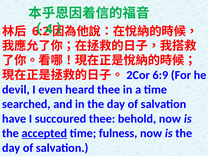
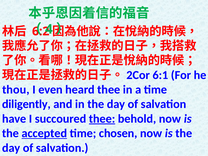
6:9: 6:9 -> 6:1
devil: devil -> thou
searched: searched -> diligently
thee at (102, 119) underline: none -> present
fulness: fulness -> chosen
